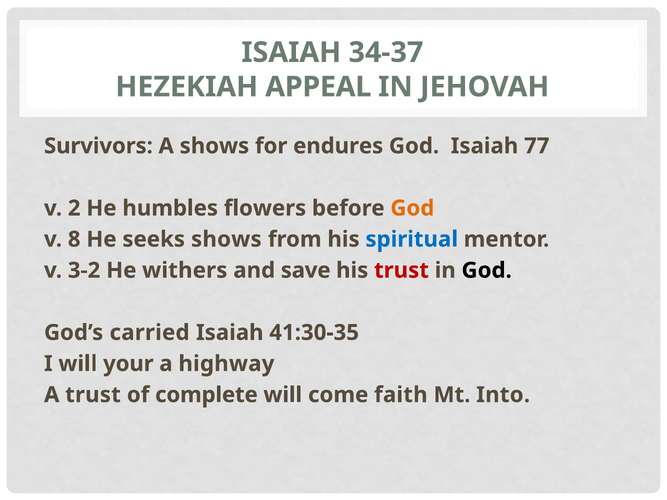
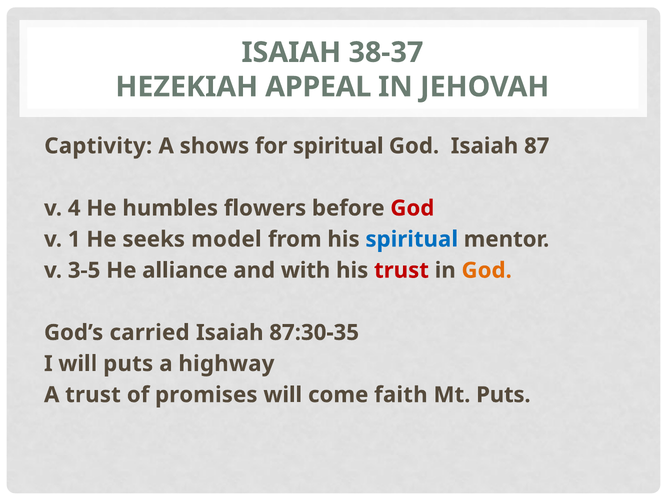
34-37: 34-37 -> 38-37
Survivors: Survivors -> Captivity
for endures: endures -> spiritual
77: 77 -> 87
2: 2 -> 4
God at (412, 208) colour: orange -> red
8: 8 -> 1
seeks shows: shows -> model
3-2: 3-2 -> 3-5
withers: withers -> alliance
save: save -> with
God at (487, 271) colour: black -> orange
41:30-35: 41:30-35 -> 87:30-35
will your: your -> puts
complete: complete -> promises
Mt Into: Into -> Puts
